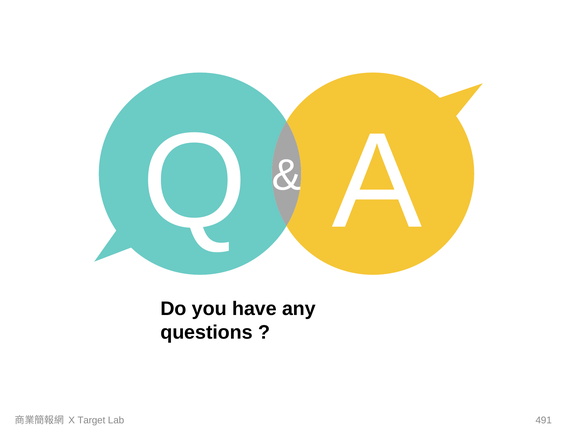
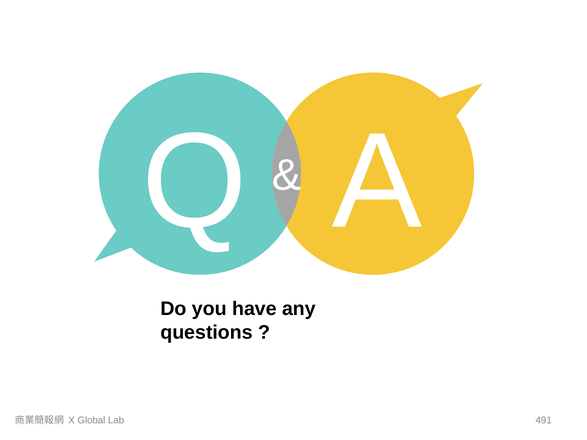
Target: Target -> Global
